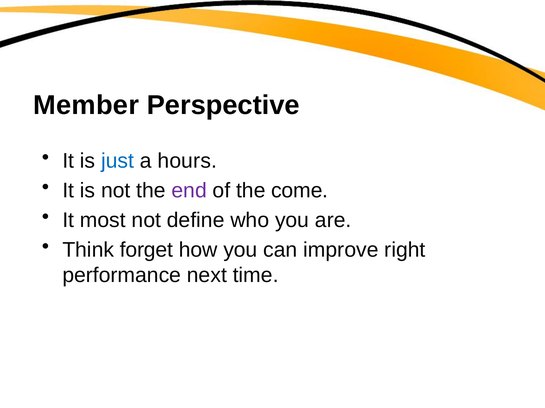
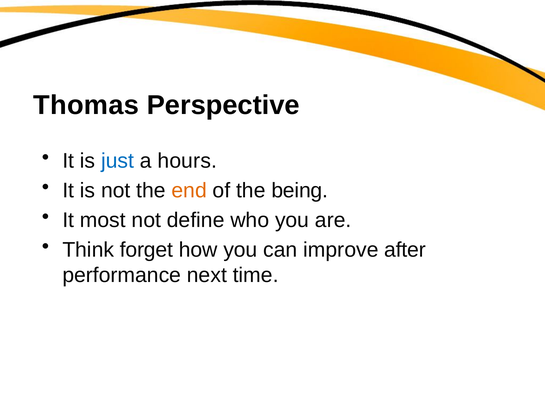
Member: Member -> Thomas
end colour: purple -> orange
come: come -> being
right: right -> after
